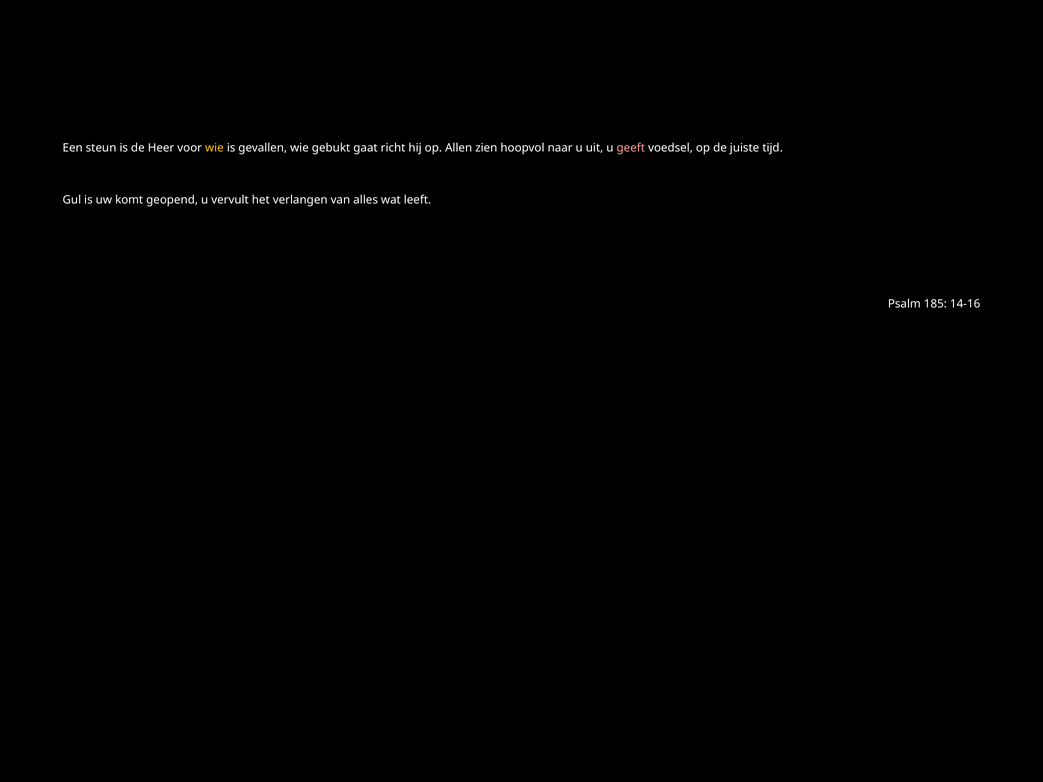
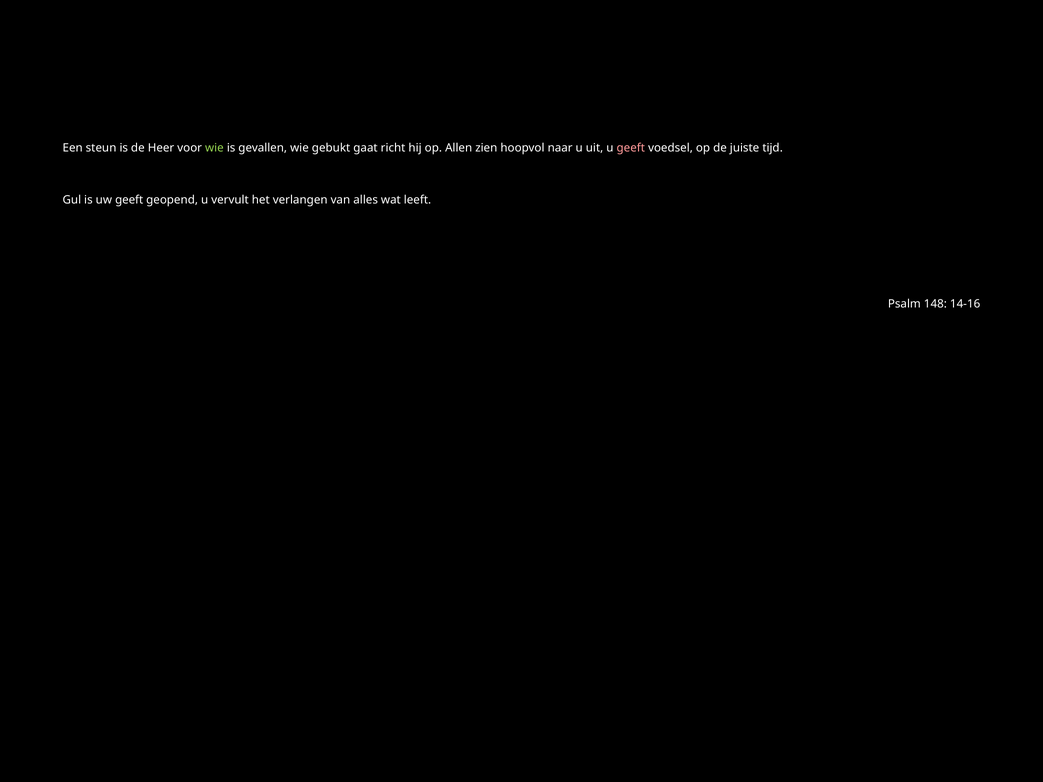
wie at (214, 148) colour: yellow -> light green
uw komt: komt -> geeft
185: 185 -> 148
